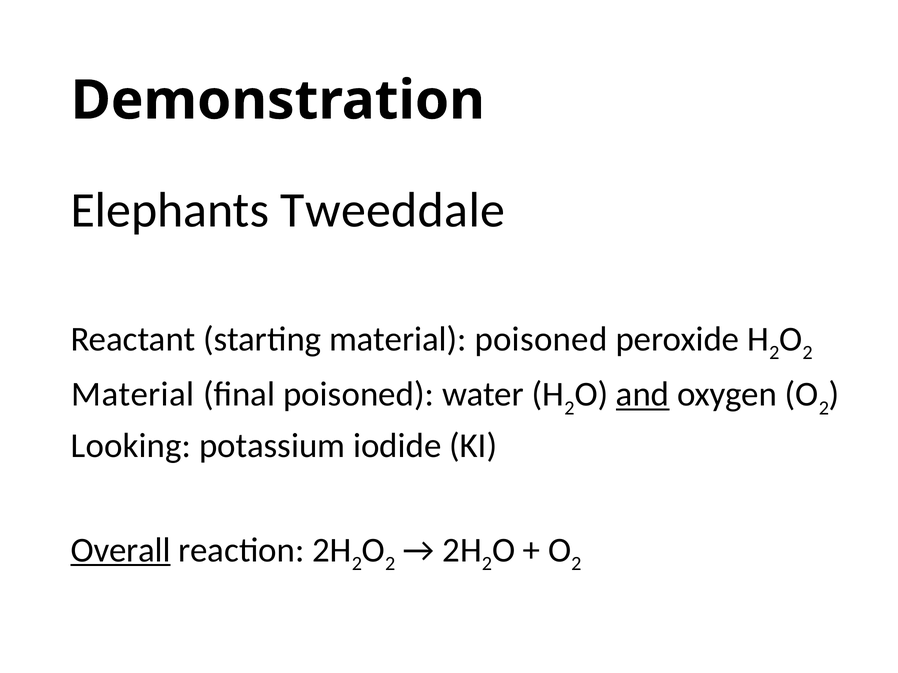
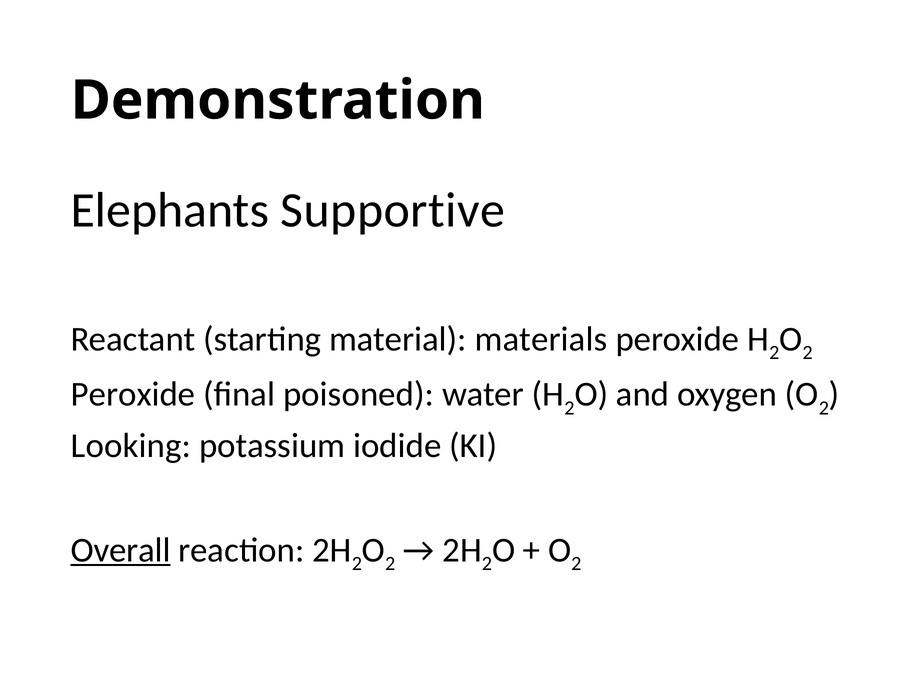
Tweeddale: Tweeddale -> Supportive
material poisoned: poisoned -> materials
Material at (133, 395): Material -> Peroxide
and underline: present -> none
